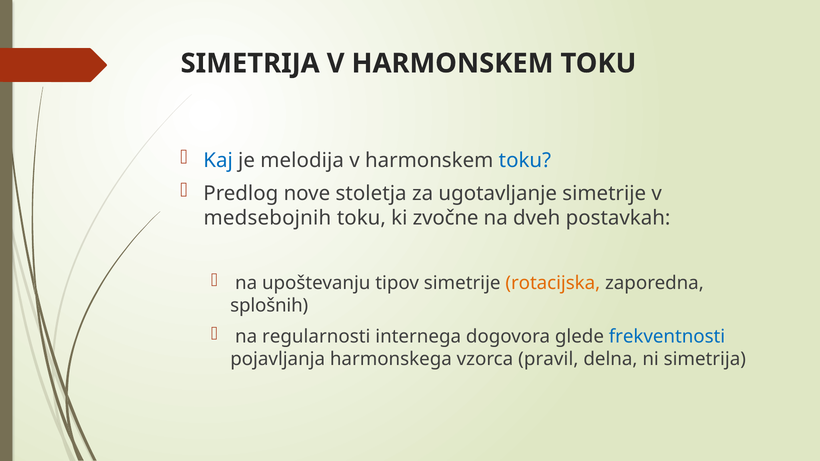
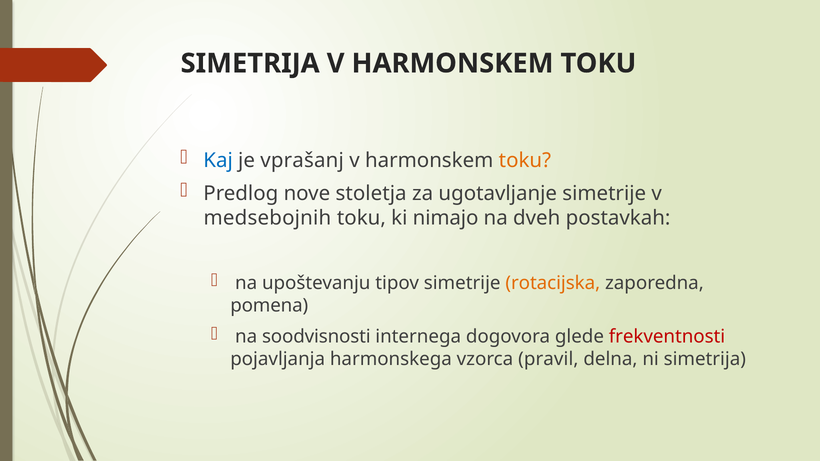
melodija: melodija -> vprašanj
toku at (525, 160) colour: blue -> orange
zvočne: zvočne -> nimajo
splošnih: splošnih -> pomena
regularnosti: regularnosti -> soodvisnosti
frekventnosti colour: blue -> red
